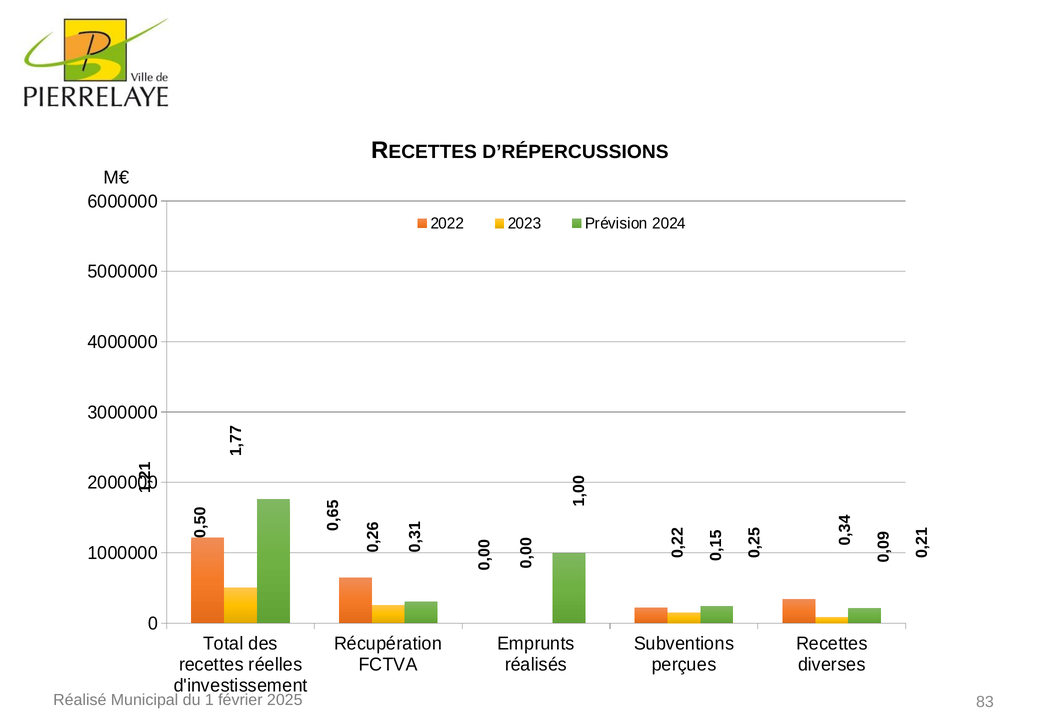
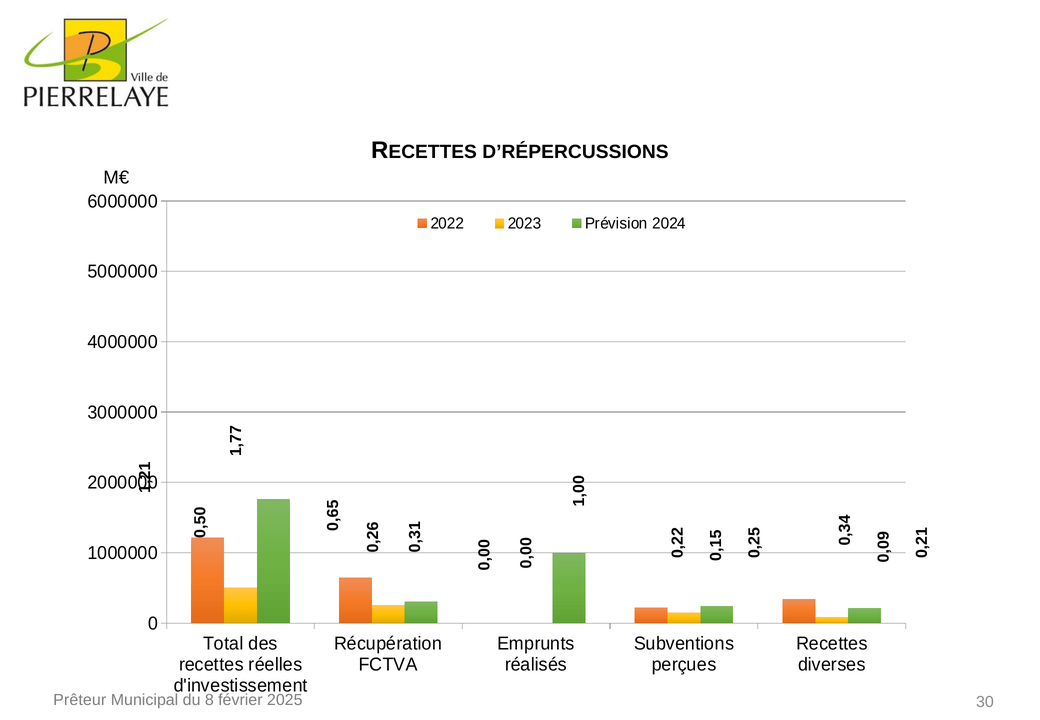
Réalisé: Réalisé -> Prêteur
du 1: 1 -> 8
83: 83 -> 30
